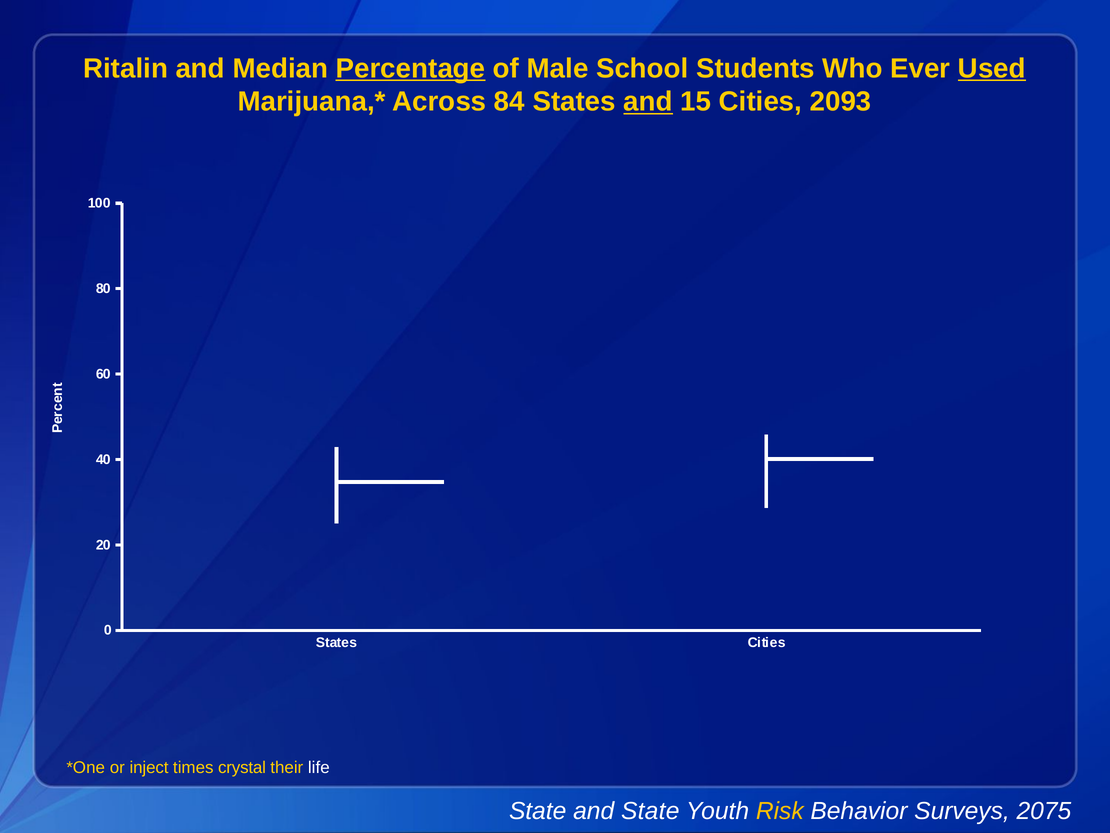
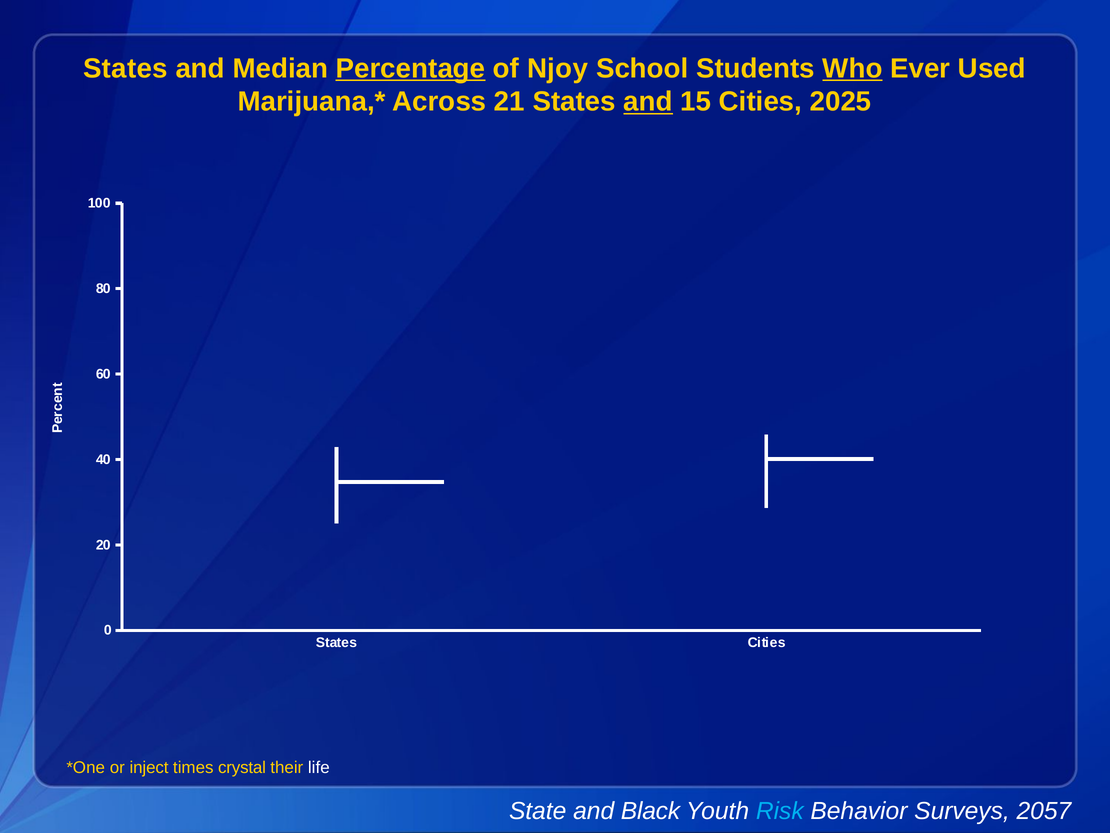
Ritalin at (126, 68): Ritalin -> States
Male: Male -> Njoy
Who underline: none -> present
Used underline: present -> none
84: 84 -> 21
2093: 2093 -> 2025
and State: State -> Black
Risk colour: yellow -> light blue
2075: 2075 -> 2057
